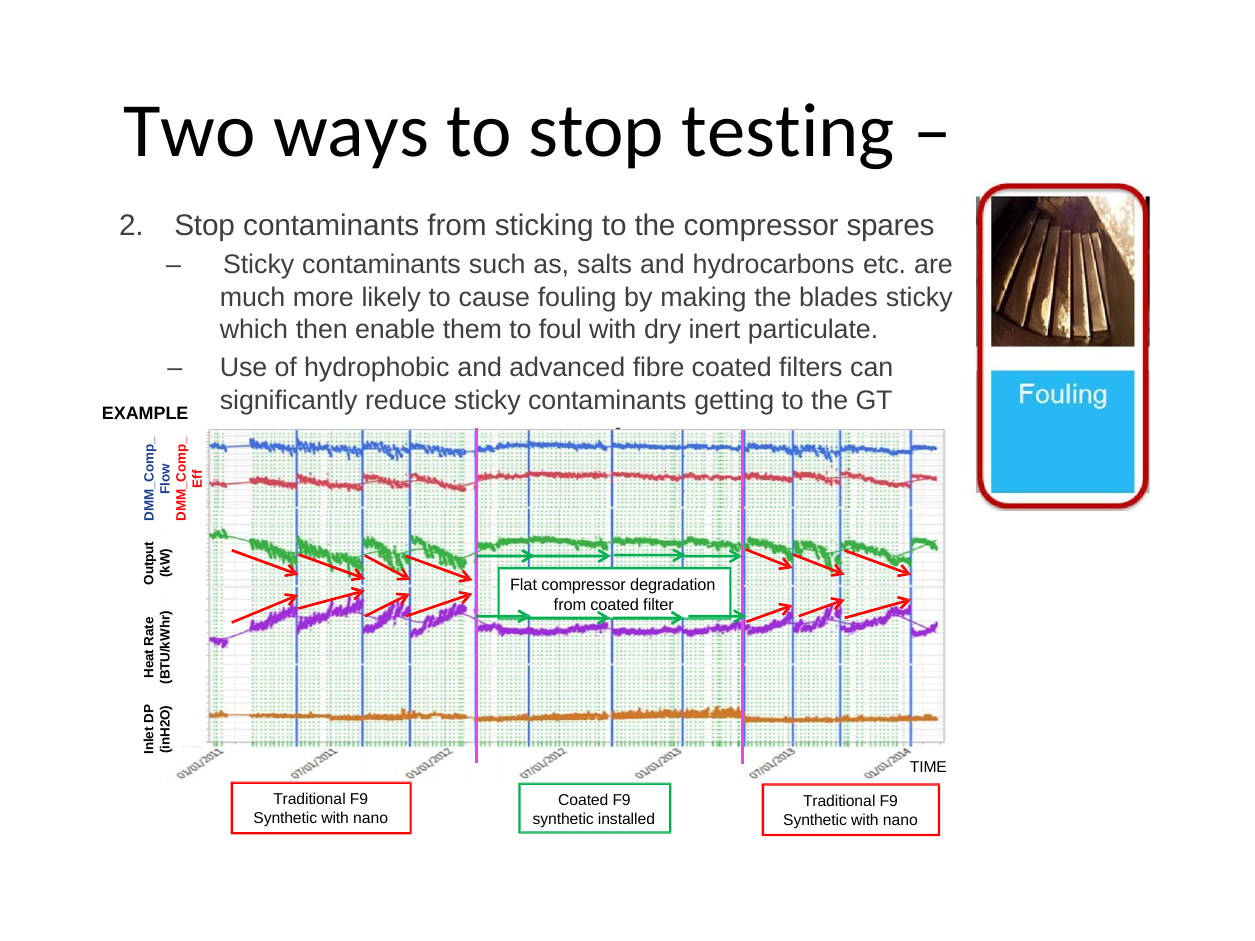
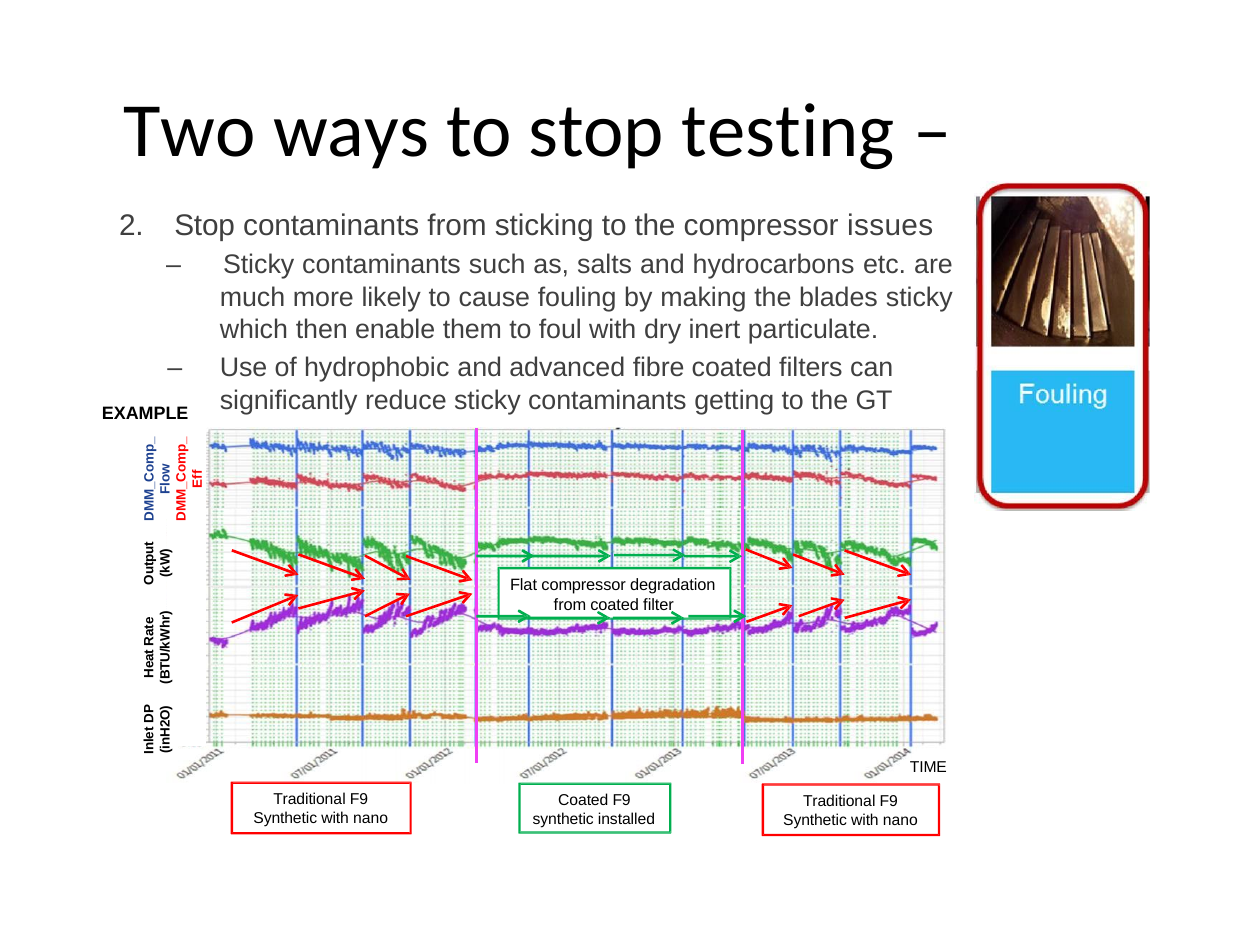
spares: spares -> issues
